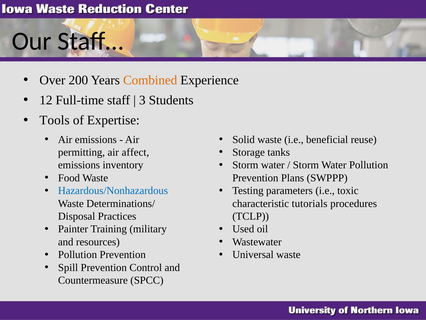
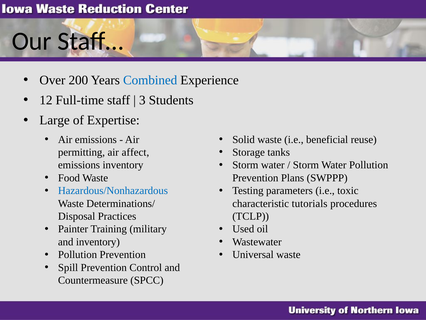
Combined colour: orange -> blue
Tools: Tools -> Large
and resources: resources -> inventory
